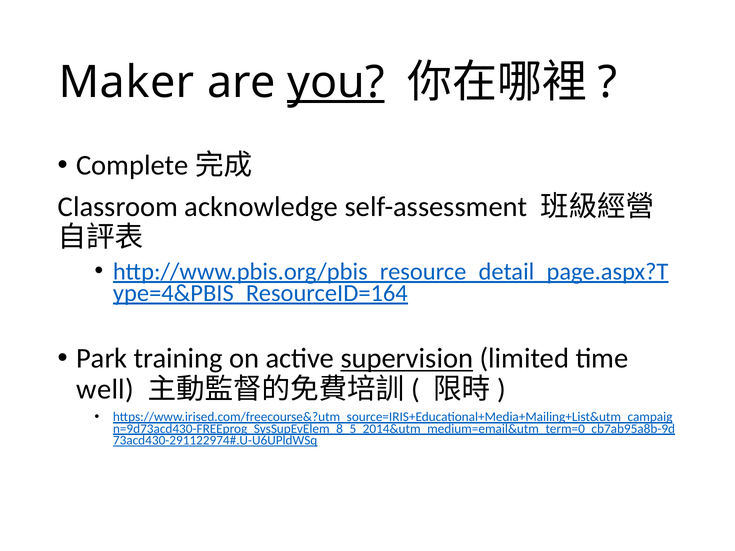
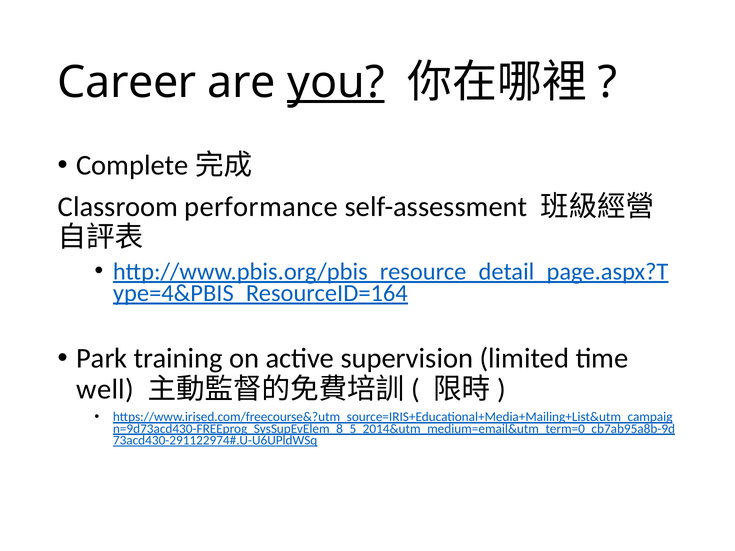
Maker: Maker -> Career
acknowledge: acknowledge -> performance
supervision underline: present -> none
